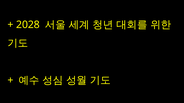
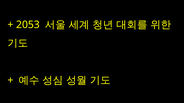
2028: 2028 -> 2053
